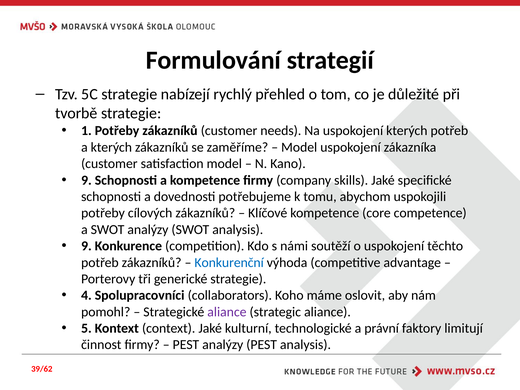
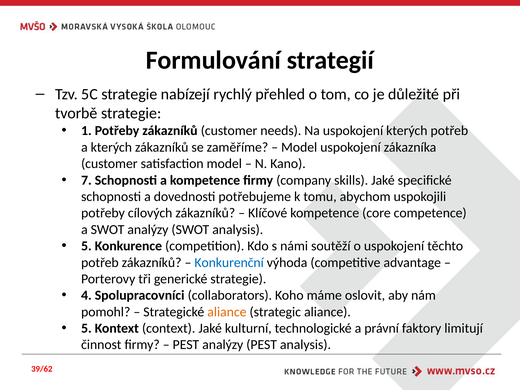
9 at (86, 180): 9 -> 7
9 at (86, 246): 9 -> 5
aliance at (227, 312) colour: purple -> orange
